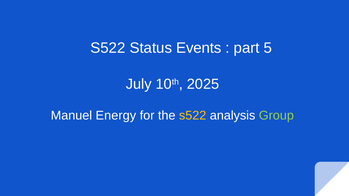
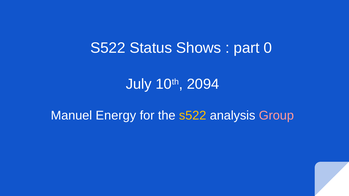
Events: Events -> Shows
5: 5 -> 0
2025: 2025 -> 2094
Group colour: light green -> pink
